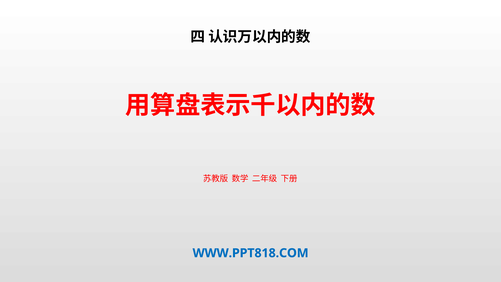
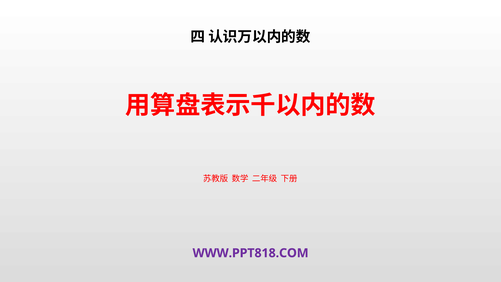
WWW.PPT818.COM colour: blue -> purple
